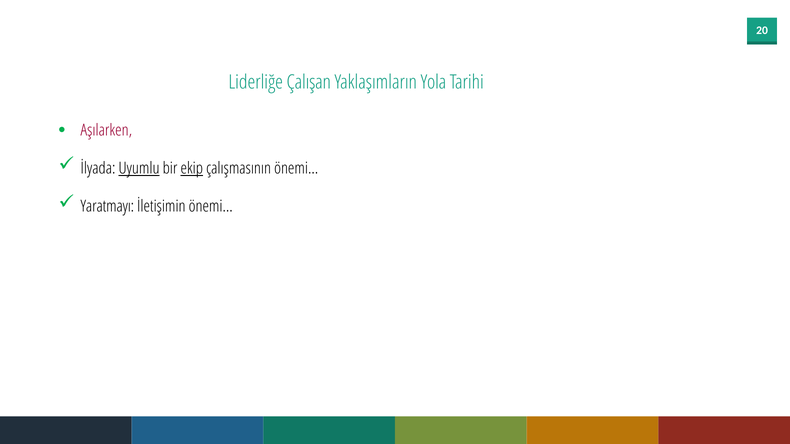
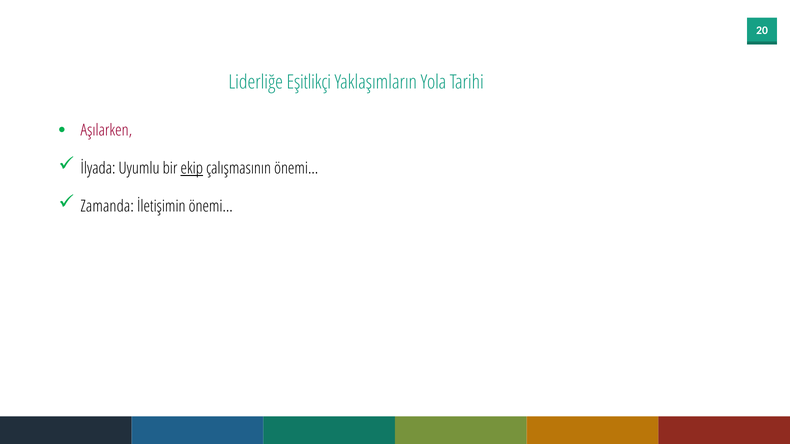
Çalışan: Çalışan -> Eşitlikçi
Uyumlu underline: present -> none
Yaratmayı: Yaratmayı -> Zamanda
